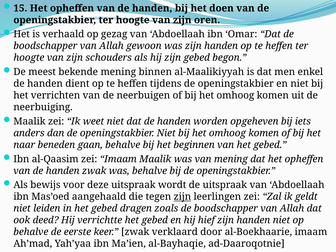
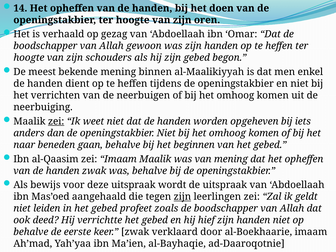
15: 15 -> 14
zei at (56, 121) underline: none -> present
dragen: dragen -> profeet
